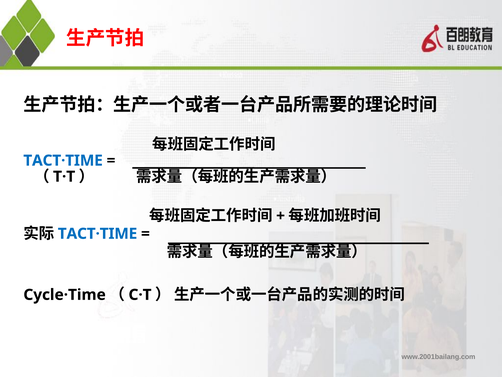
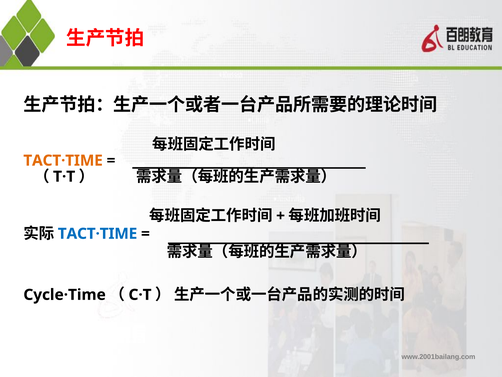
TACT·TIME at (63, 160) colour: blue -> orange
